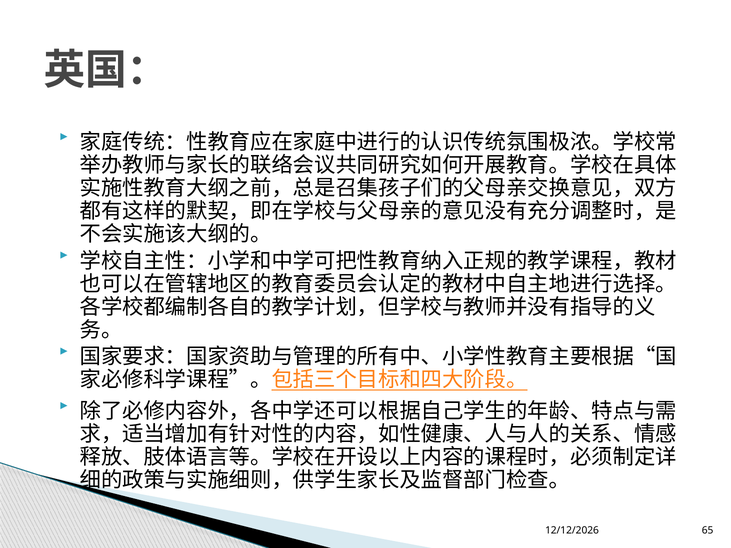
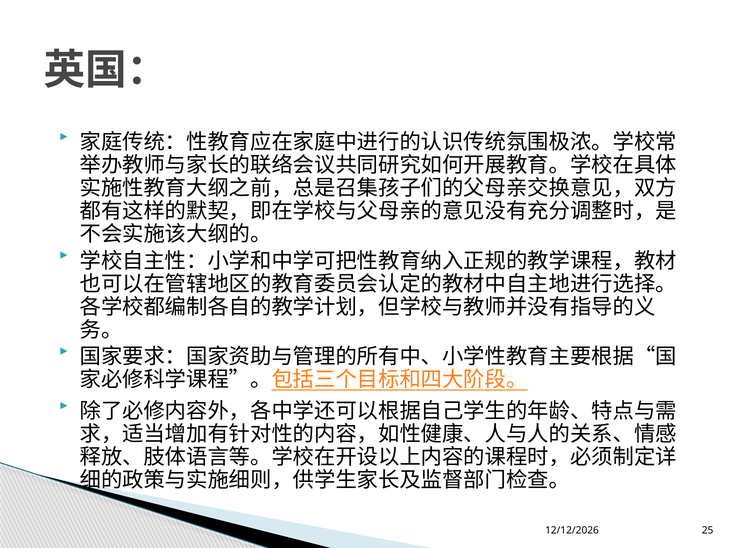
65: 65 -> 25
